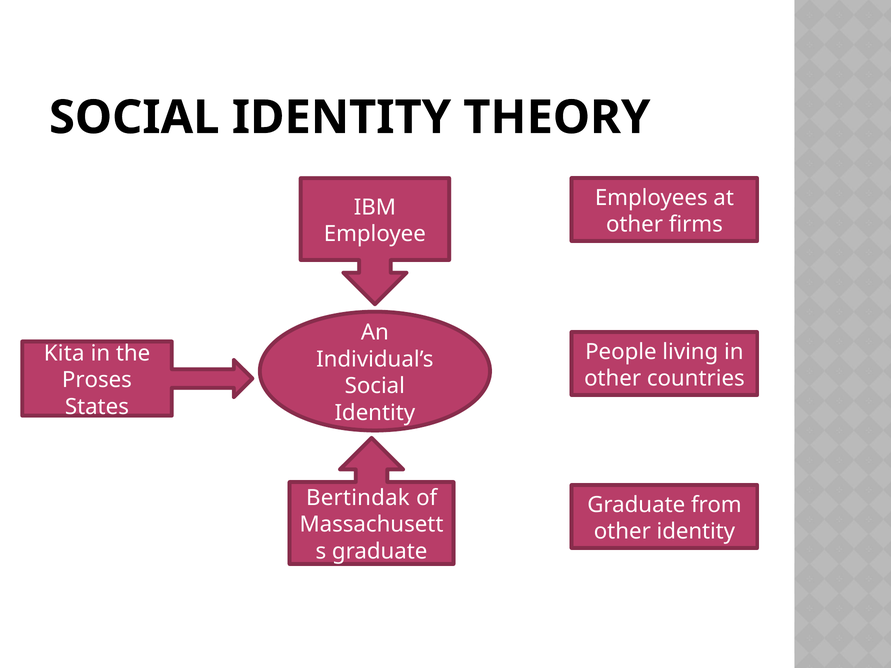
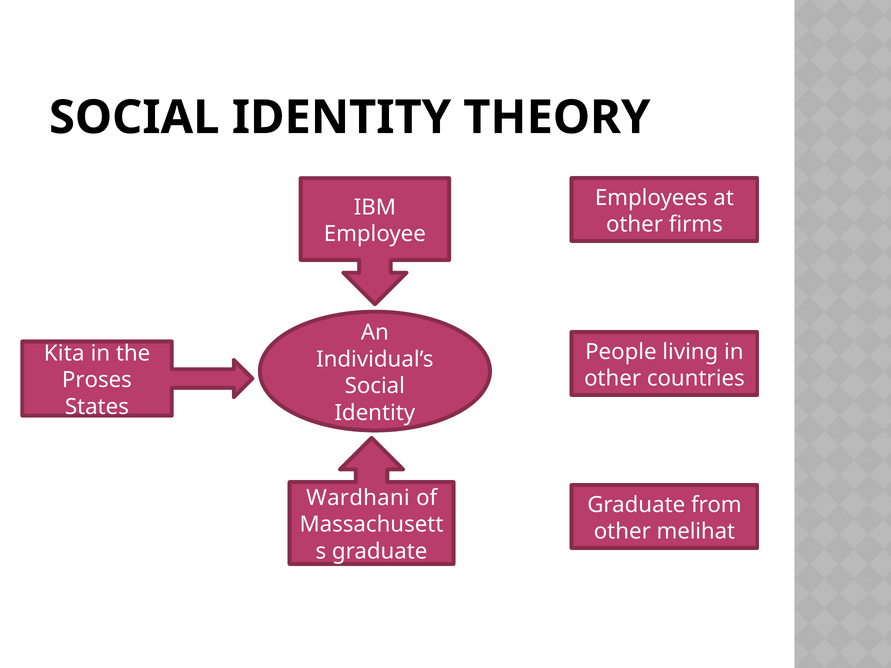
Bertindak: Bertindak -> Wardhani
other identity: identity -> melihat
